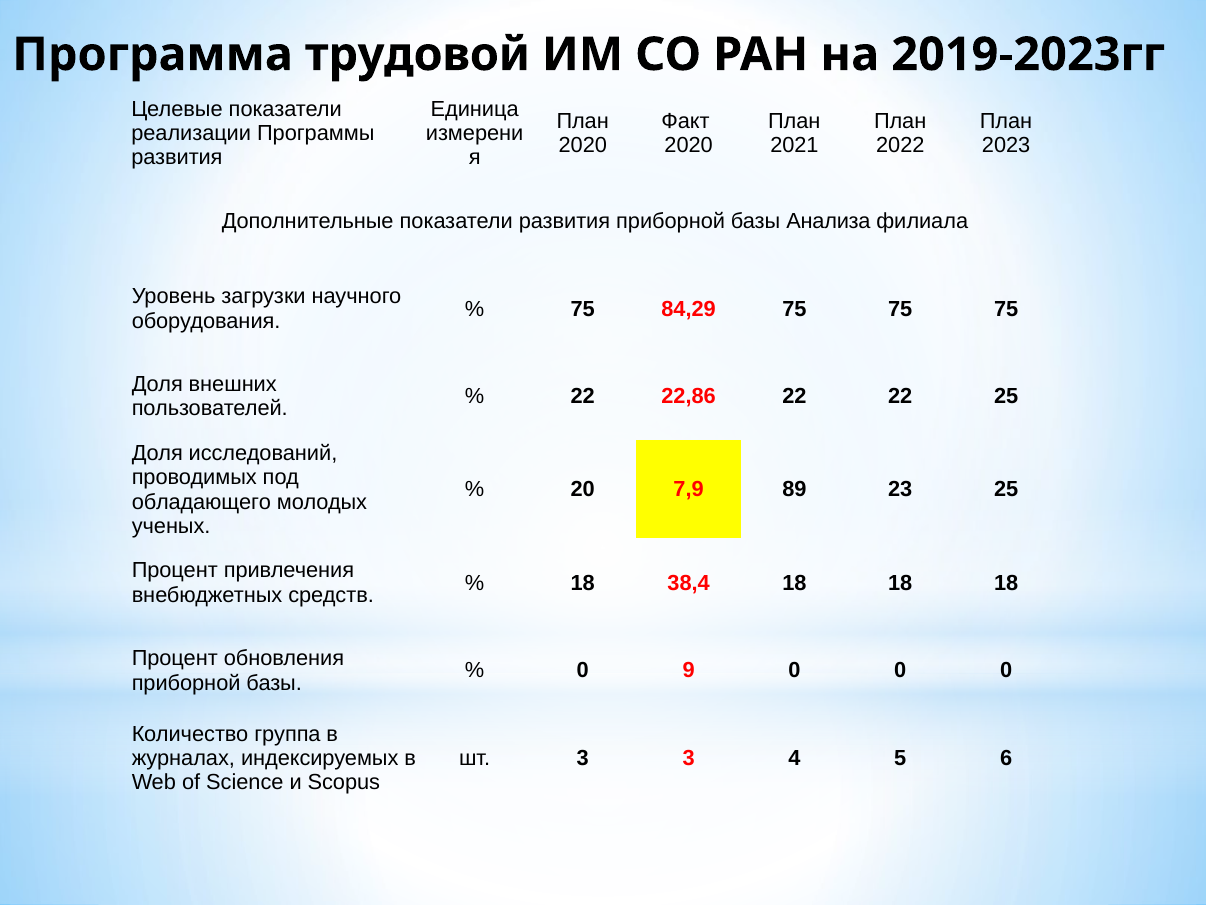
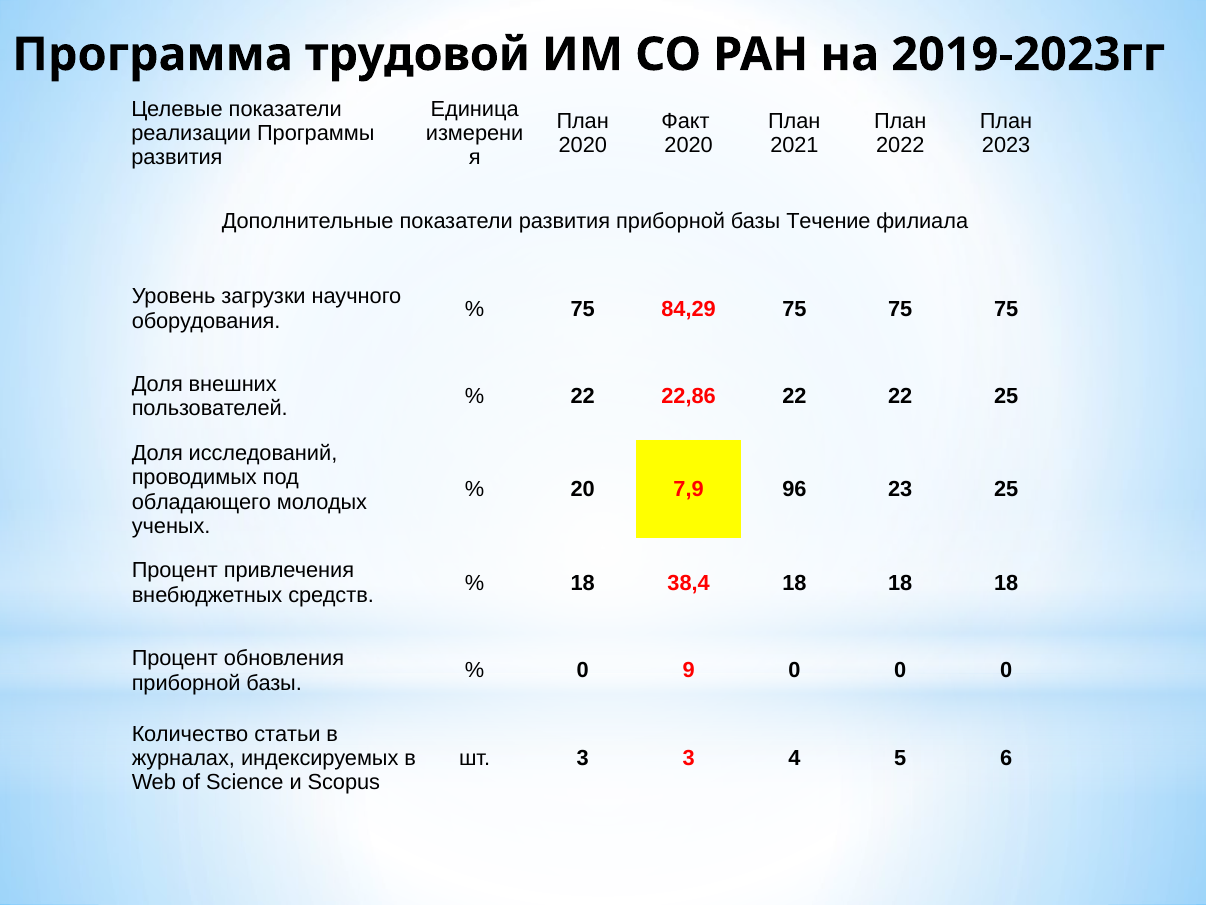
Анализа: Анализа -> Течение
89: 89 -> 96
группа: группа -> статьи
